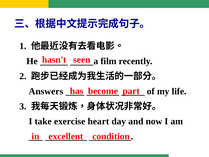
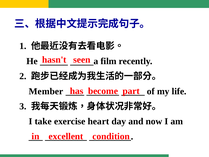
Answers: Answers -> Member
